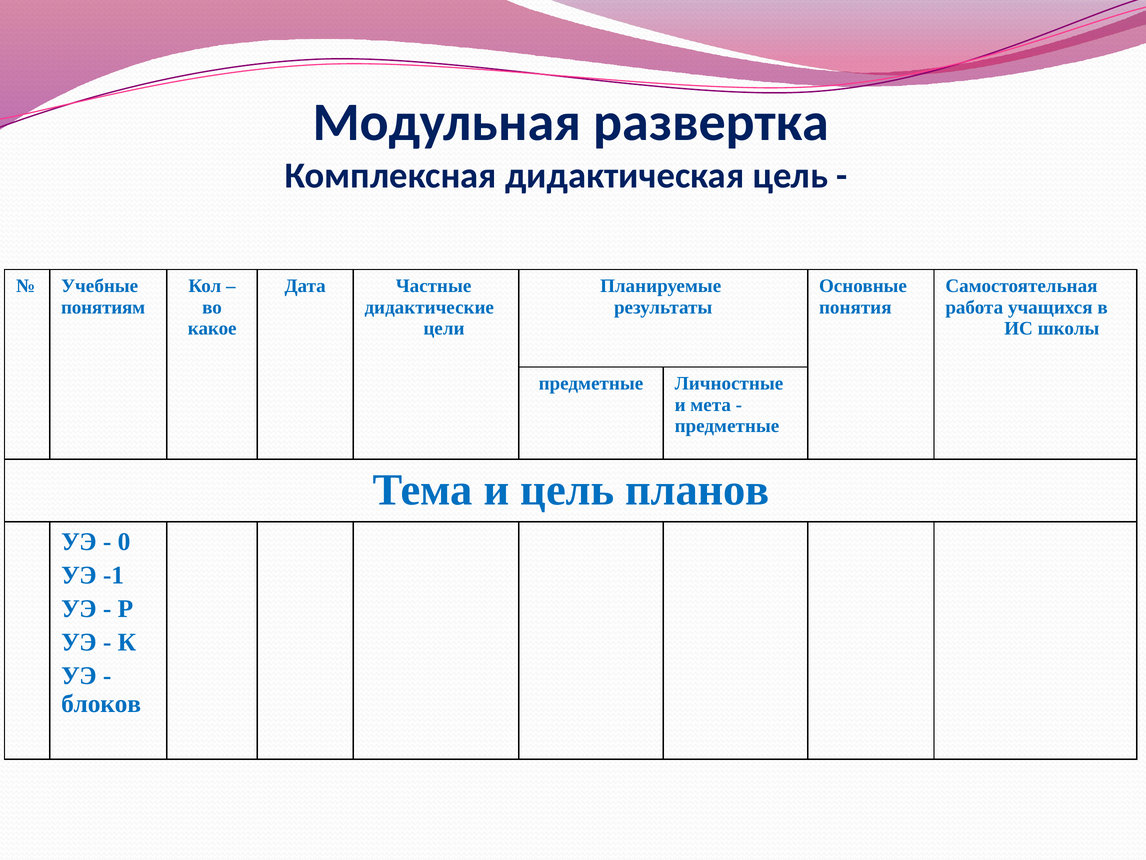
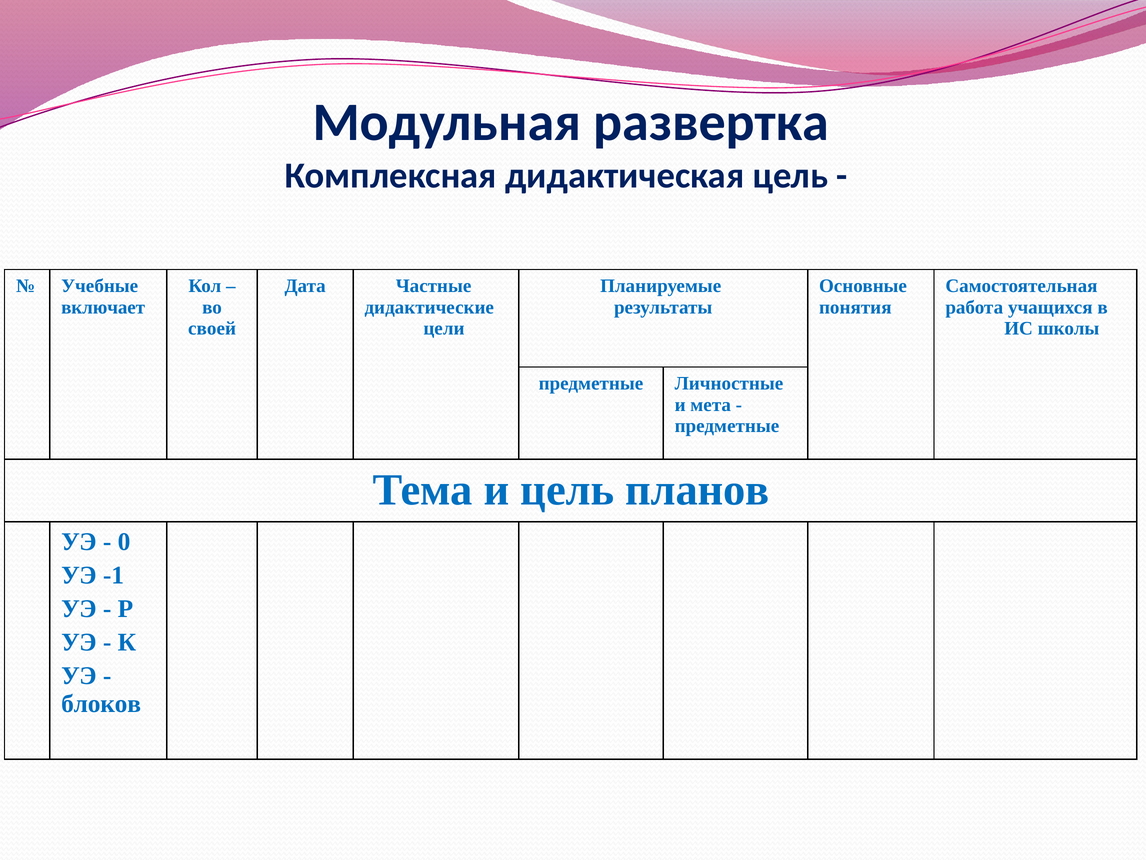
понятиям: понятиям -> включает
какое: какое -> своей
